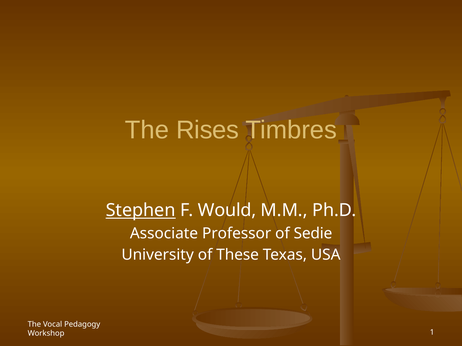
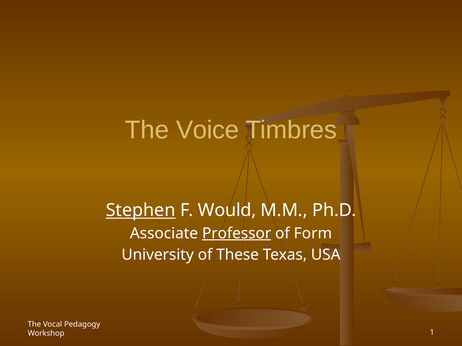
Rises: Rises -> Voice
Professor underline: none -> present
Sedie: Sedie -> Form
